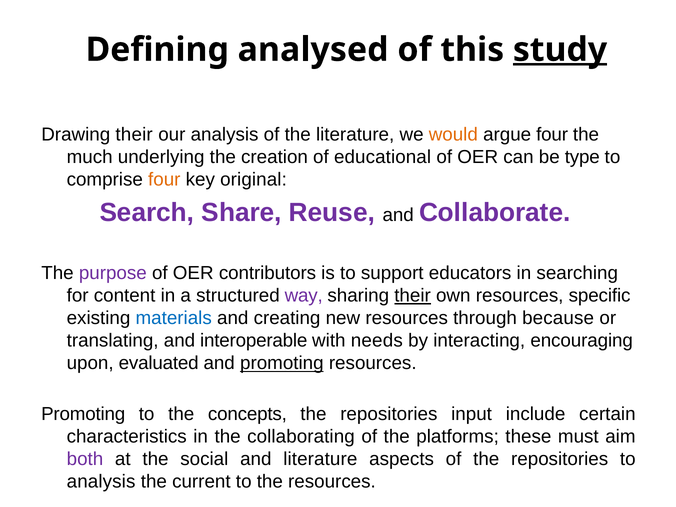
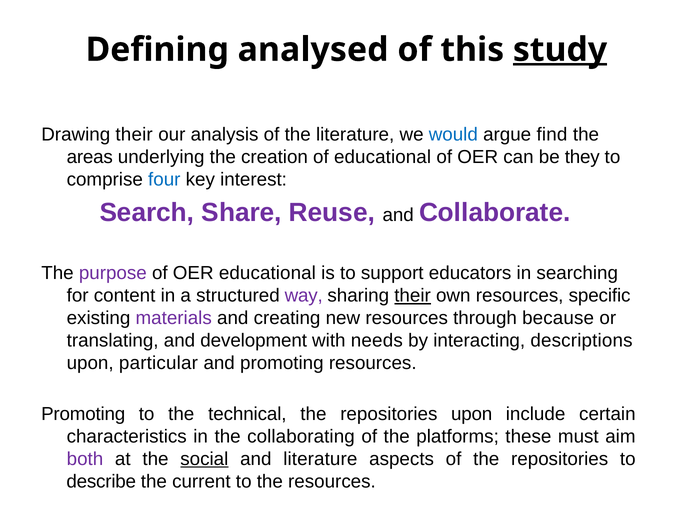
would colour: orange -> blue
argue four: four -> find
much: much -> areas
type: type -> they
four at (164, 180) colour: orange -> blue
original: original -> interest
OER contributors: contributors -> educational
materials colour: blue -> purple
interoperable: interoperable -> development
encouraging: encouraging -> descriptions
evaluated: evaluated -> particular
promoting at (282, 363) underline: present -> none
concepts: concepts -> technical
repositories input: input -> upon
social underline: none -> present
analysis at (101, 482): analysis -> describe
